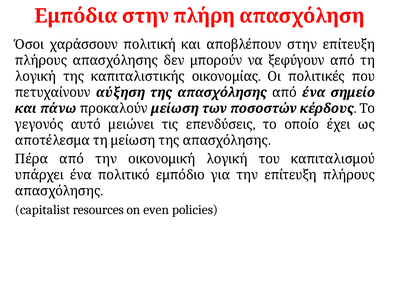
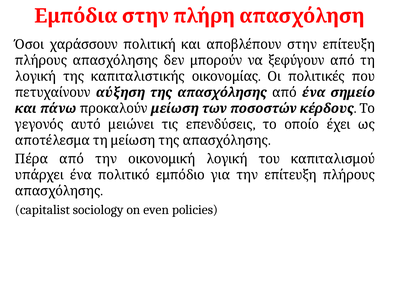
resources: resources -> sociology
